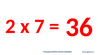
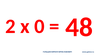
7: 7 -> 0
36: 36 -> 48
